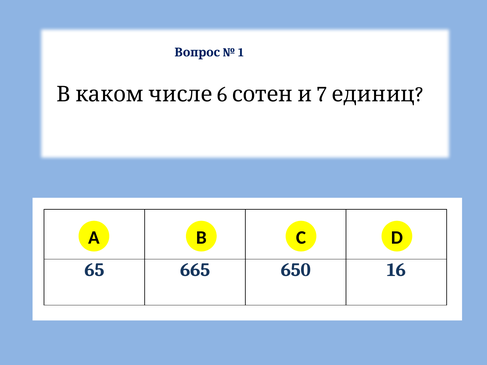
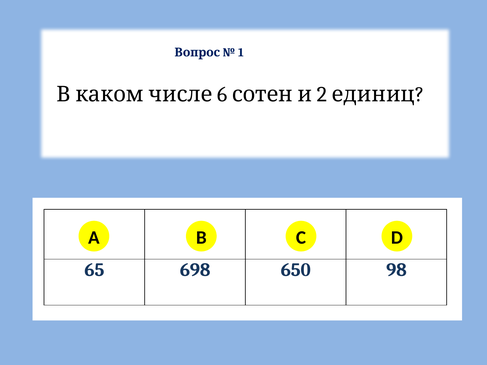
7: 7 -> 2
665: 665 -> 698
16: 16 -> 98
